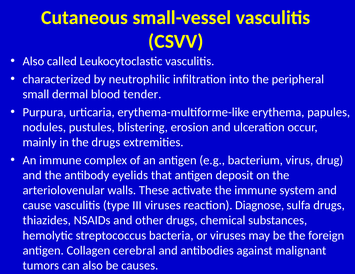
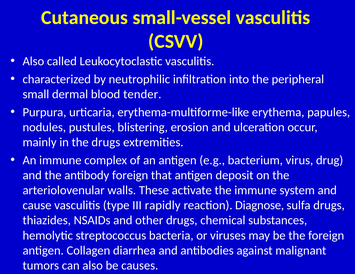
antibody eyelids: eyelids -> foreign
III viruses: viruses -> rapidly
cerebral: cerebral -> diarrhea
